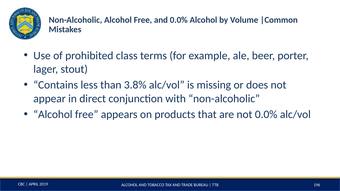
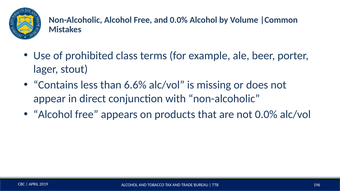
3.8%: 3.8% -> 6.6%
